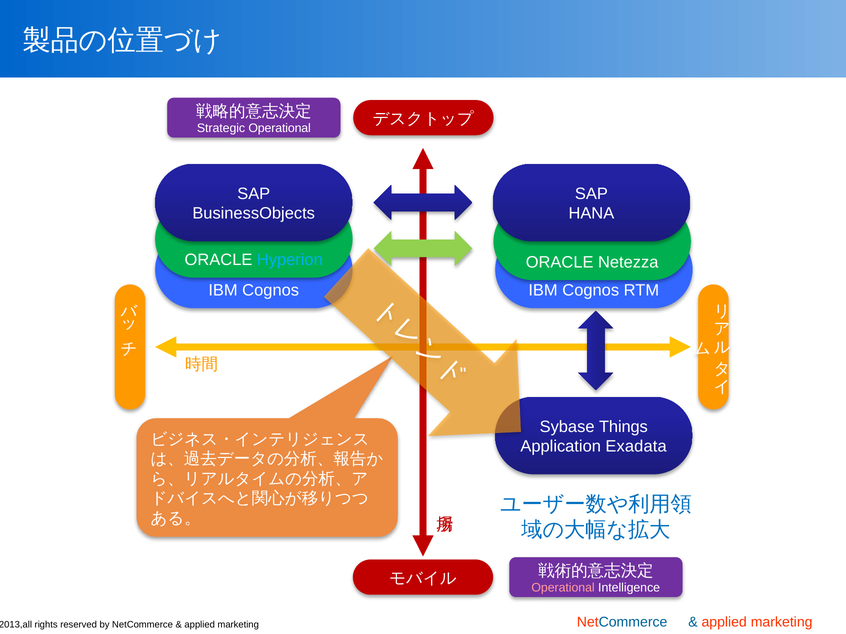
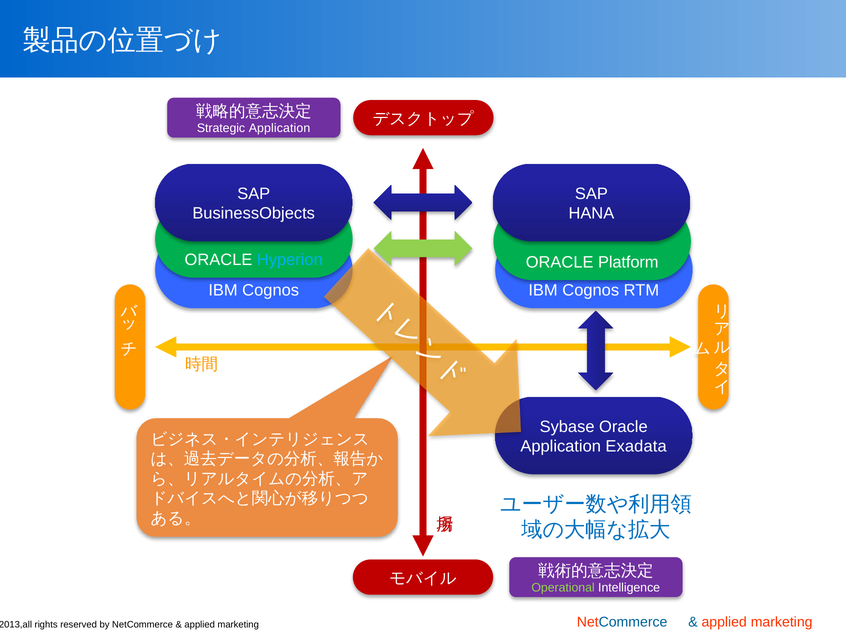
Strategic Operational: Operational -> Application
Netezza: Netezza -> Platform
Sybase Things: Things -> Oracle
Operational at (563, 588) colour: pink -> light green
